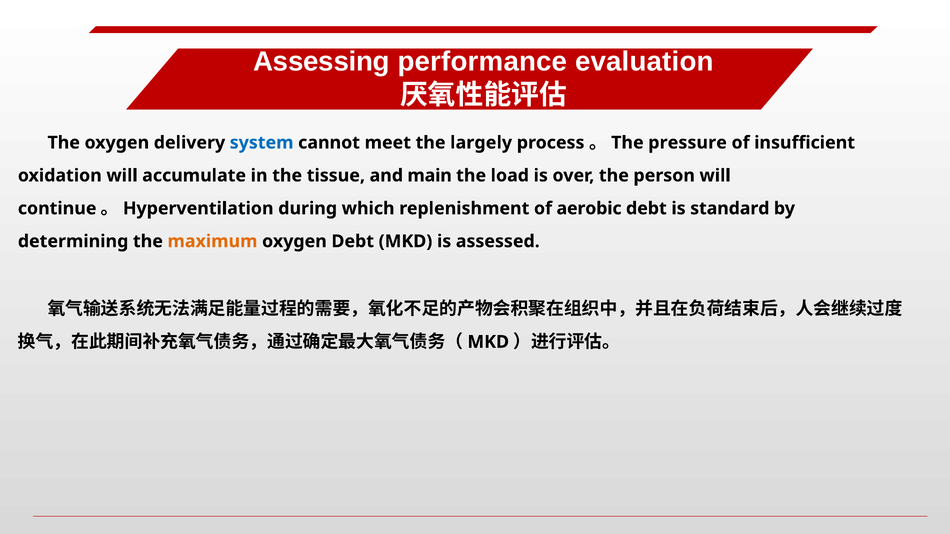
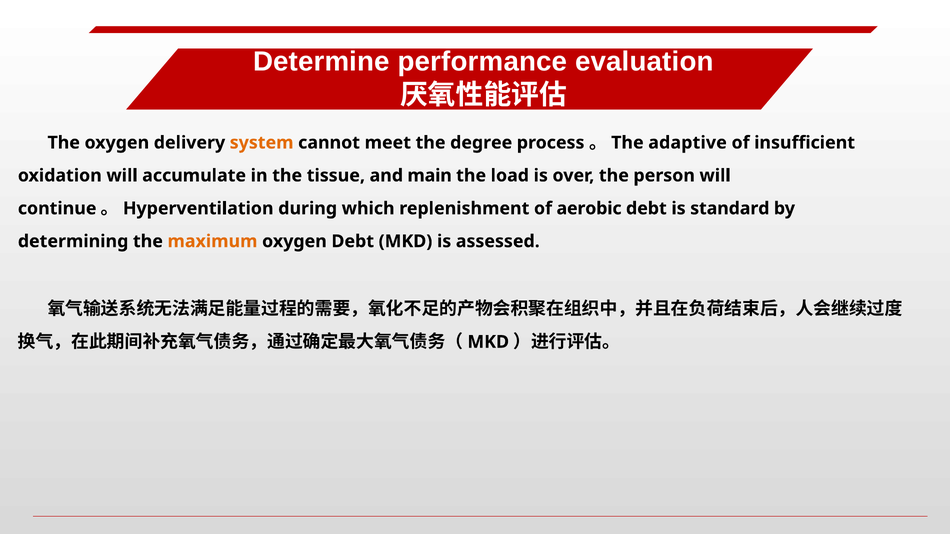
Assessing: Assessing -> Determine
system colour: blue -> orange
largely: largely -> degree
pressure: pressure -> adaptive
